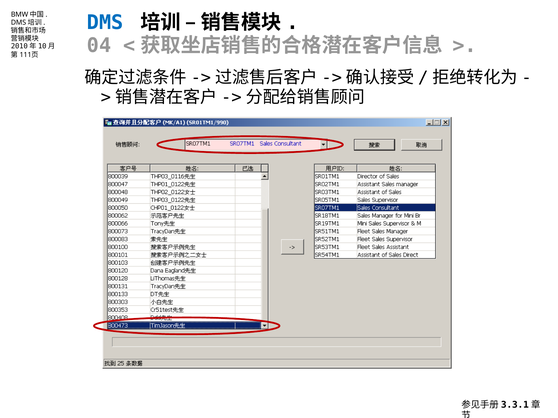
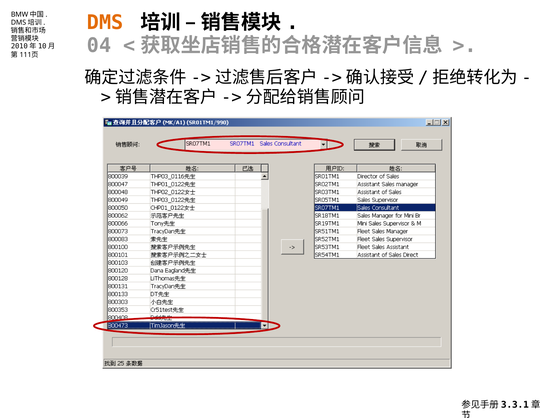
DMS colour: blue -> orange
